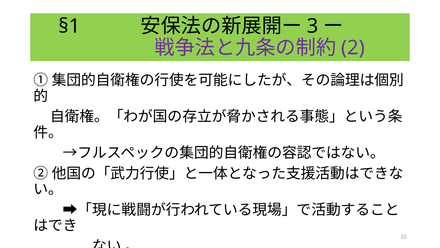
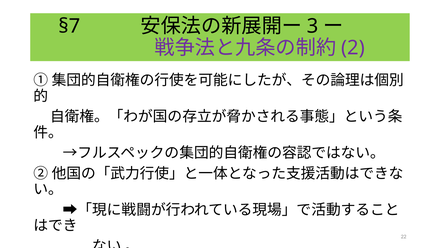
§1: §1 -> §7
